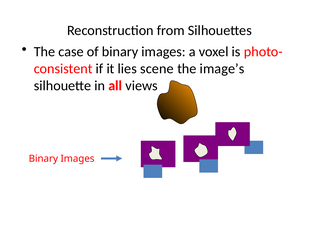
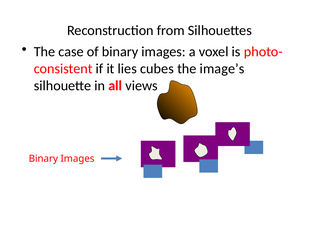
scene: scene -> cubes
